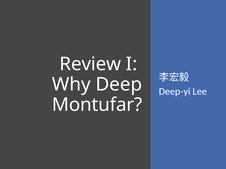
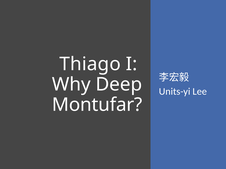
Review: Review -> Thiago
Deep-yi: Deep-yi -> Units-yi
